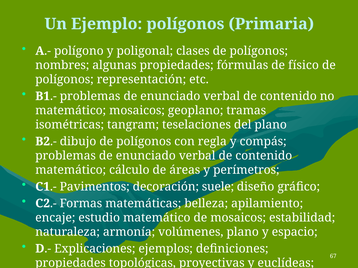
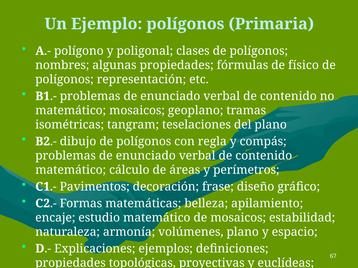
suele: suele -> frase
